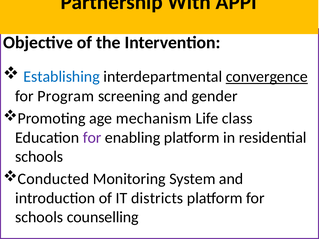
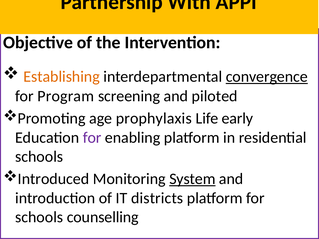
Establishing colour: blue -> orange
gender: gender -> piloted
mechanism: mechanism -> prophylaxis
class: class -> early
Conducted: Conducted -> Introduced
System underline: none -> present
